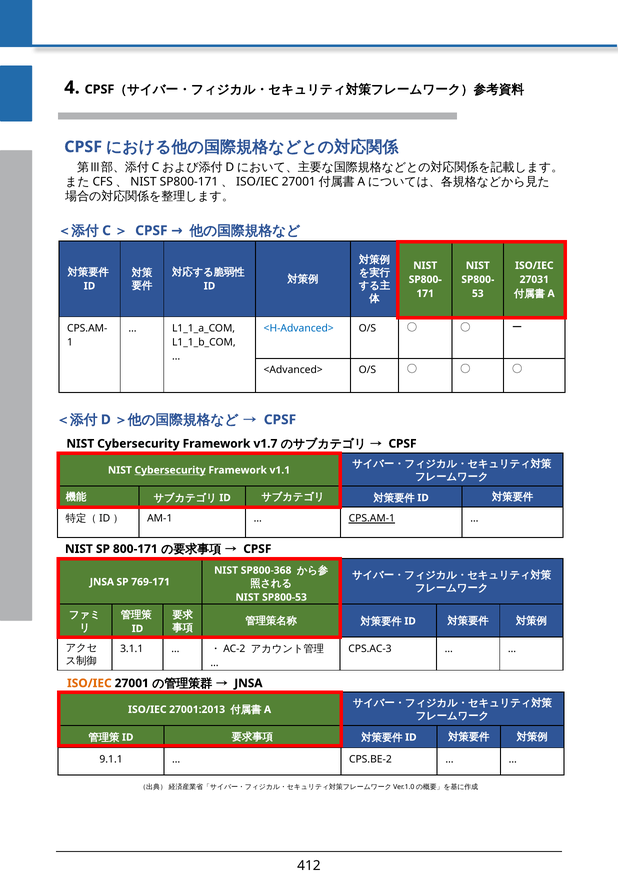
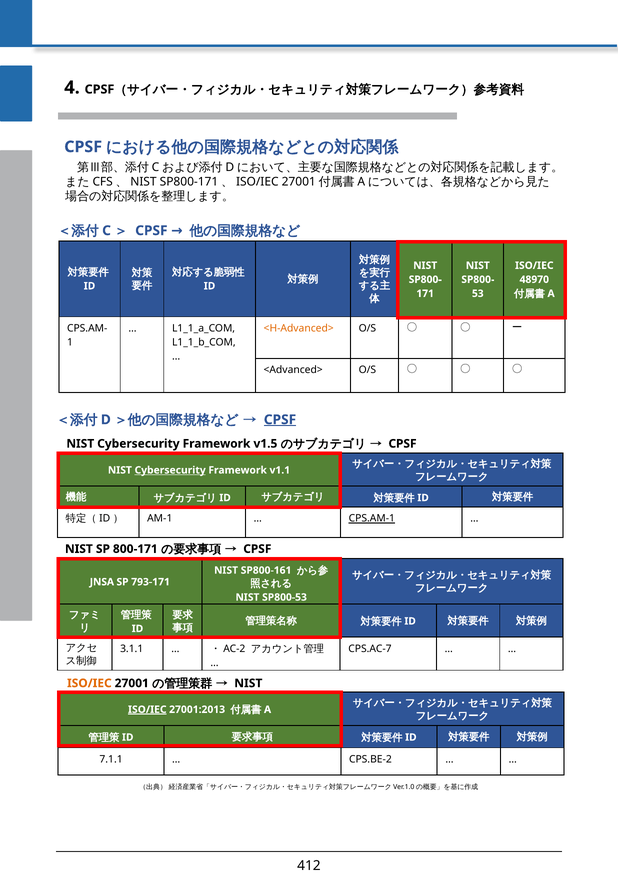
27031: 27031 -> 48970
<H-Advanced> colour: blue -> orange
CPSF at (280, 420) underline: none -> present
v1.7: v1.7 -> v1.5
SP800-368: SP800-368 -> SP800-161
769-171: 769-171 -> 793-171
CPS.AC-3: CPS.AC-3 -> CPS.AC-7
JNSA at (248, 683): JNSA -> NIST
ISO/IEC at (147, 709) underline: none -> present
9.1.1: 9.1.1 -> 7.1.1
